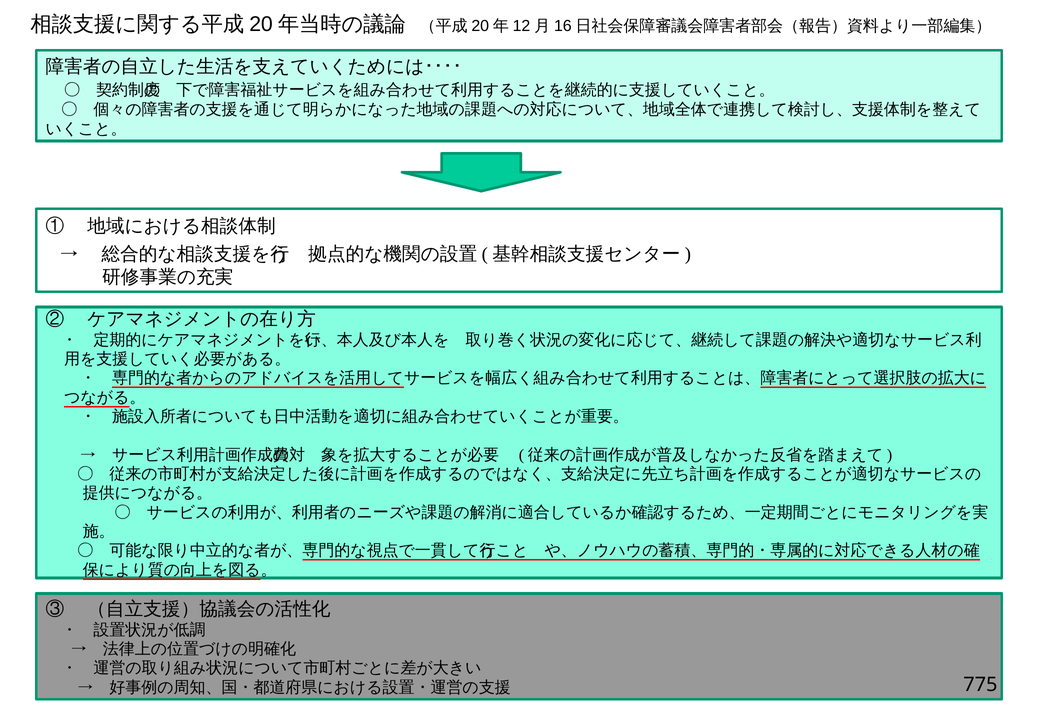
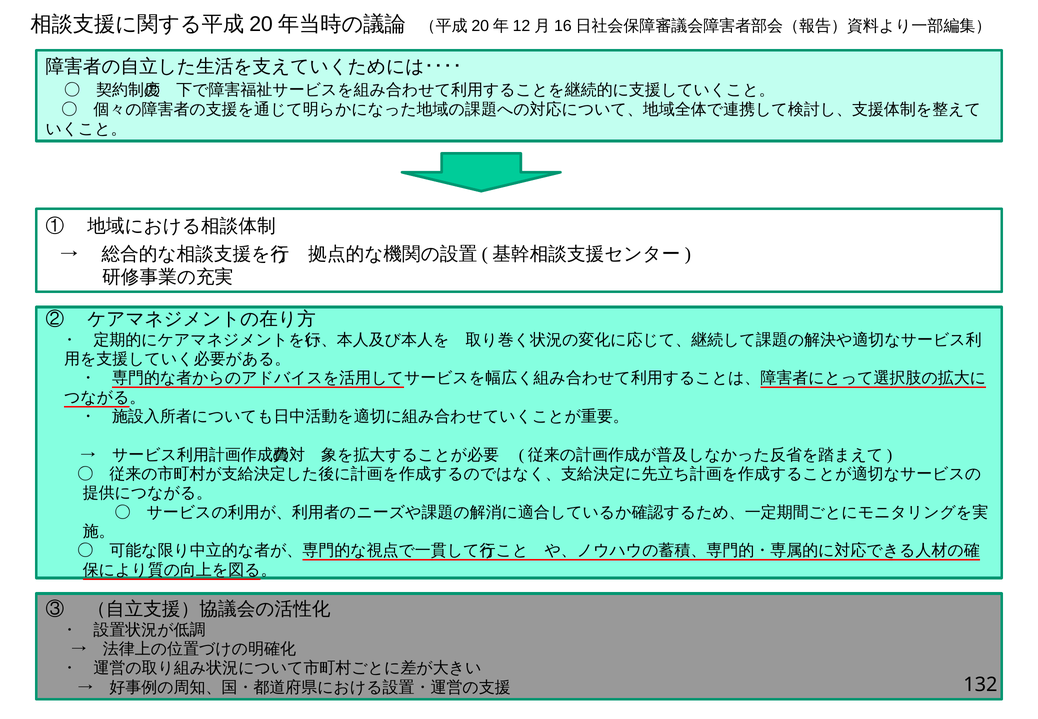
775: 775 -> 132
